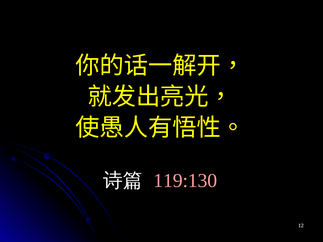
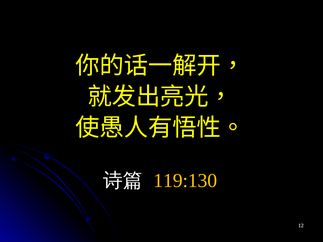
119:130 colour: pink -> yellow
